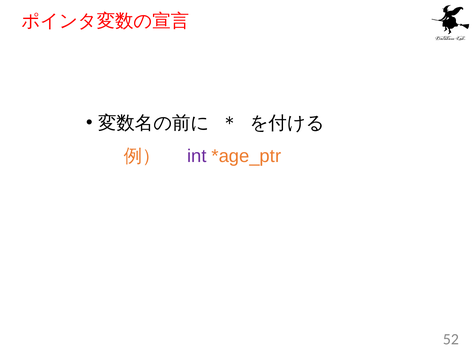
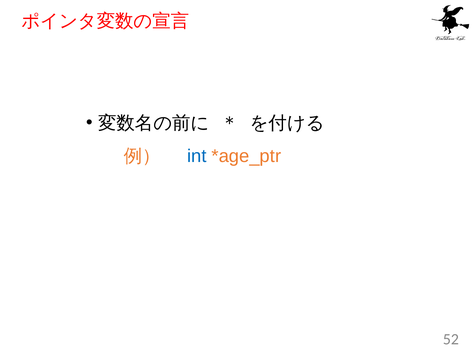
int colour: purple -> blue
